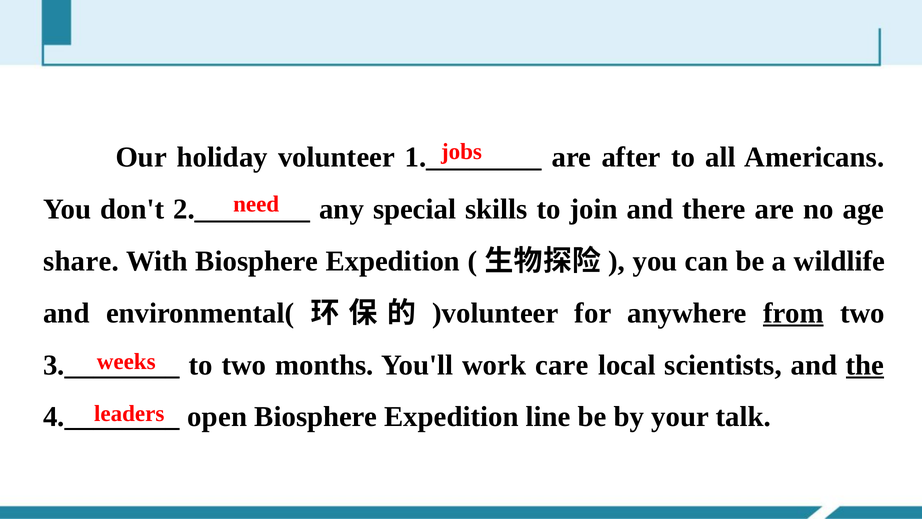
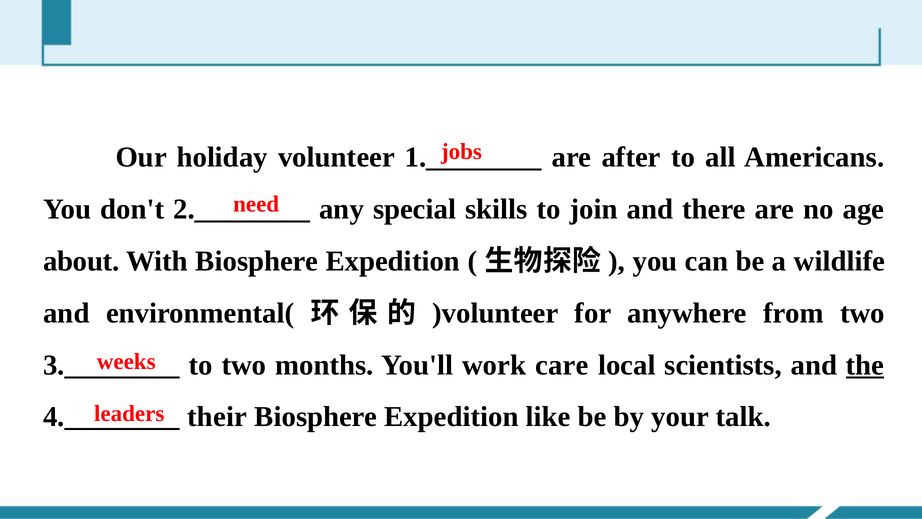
share: share -> about
from underline: present -> none
open: open -> their
line: line -> like
